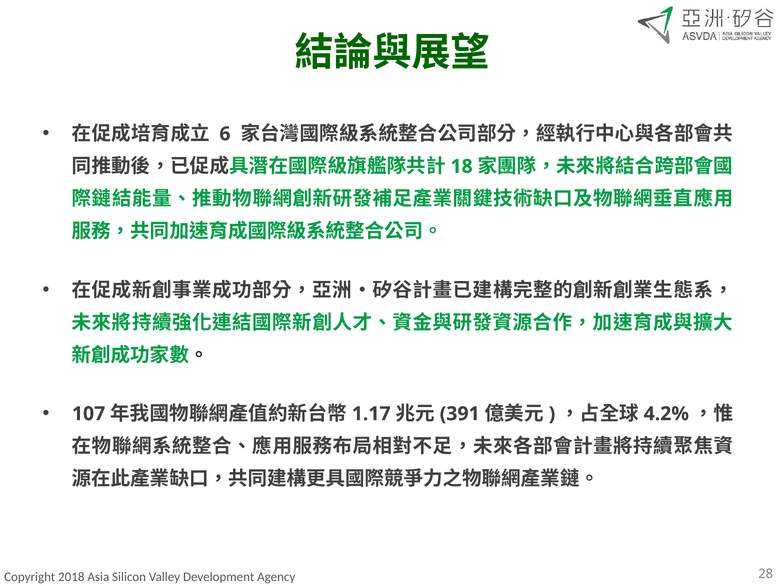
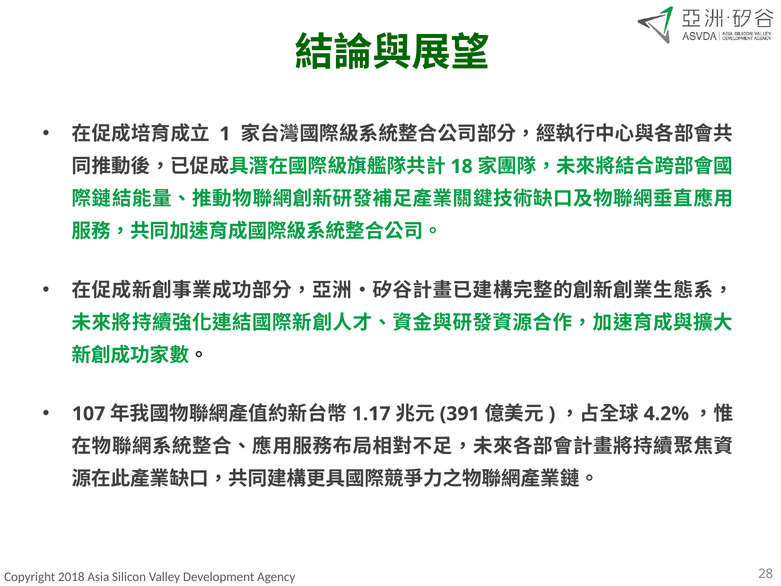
6: 6 -> 1
